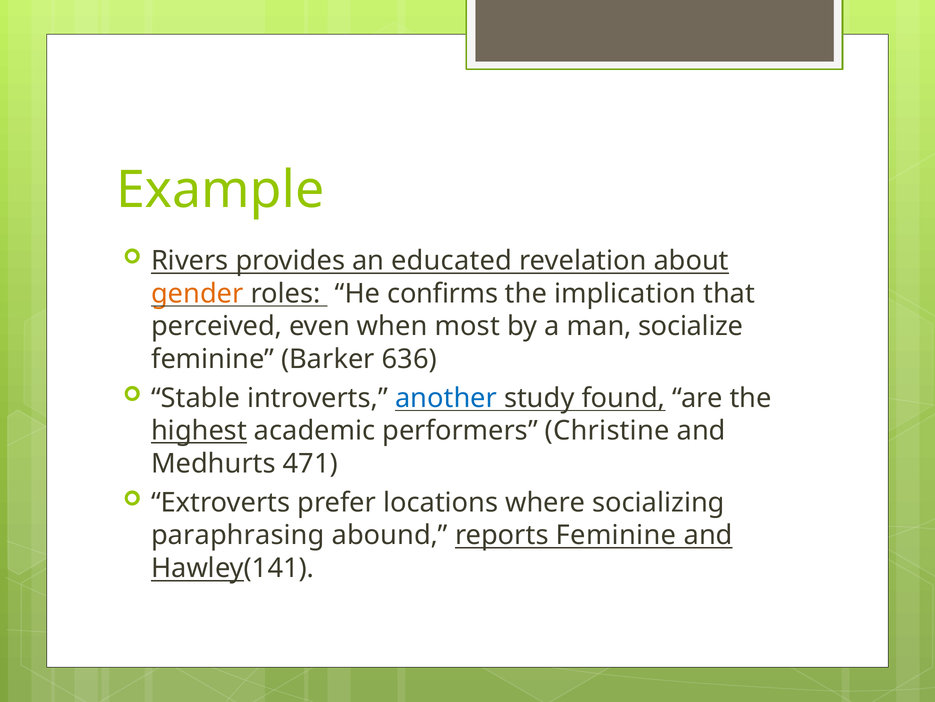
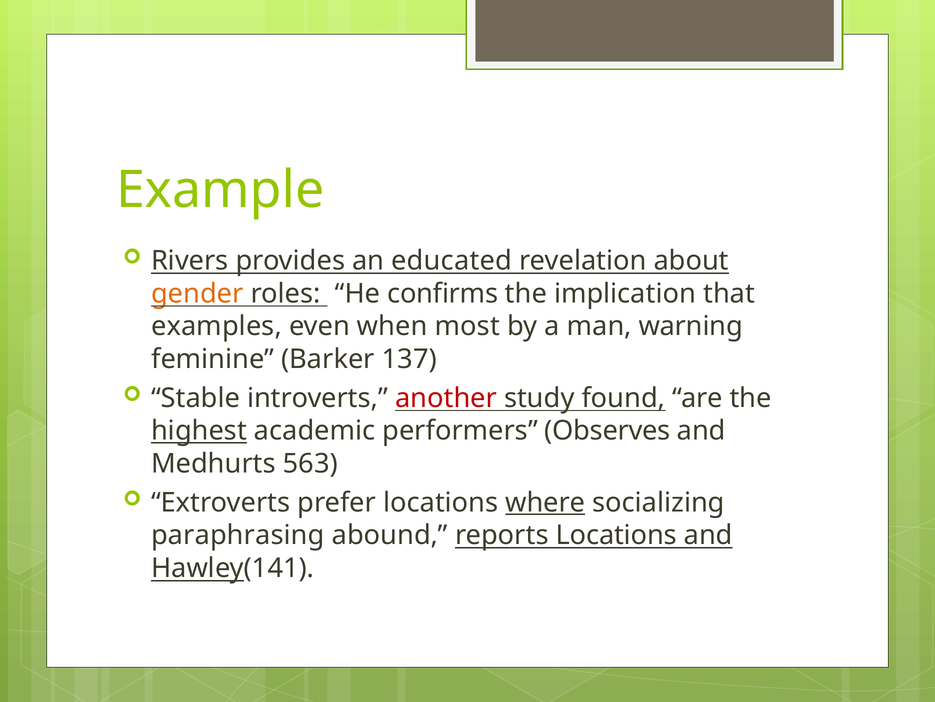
perceived: perceived -> examples
socialize: socialize -> warning
636: 636 -> 137
another colour: blue -> red
Christine: Christine -> Observes
471: 471 -> 563
where underline: none -> present
reports Feminine: Feminine -> Locations
